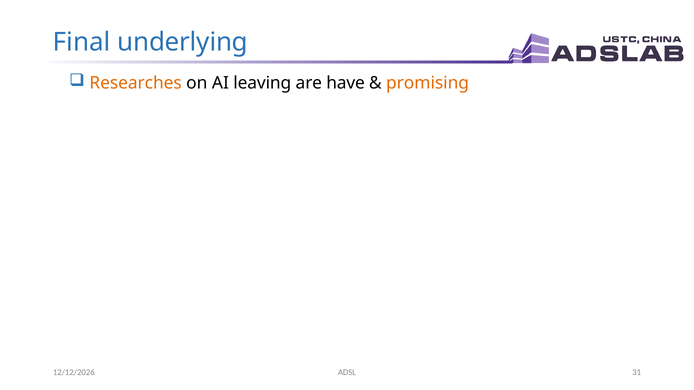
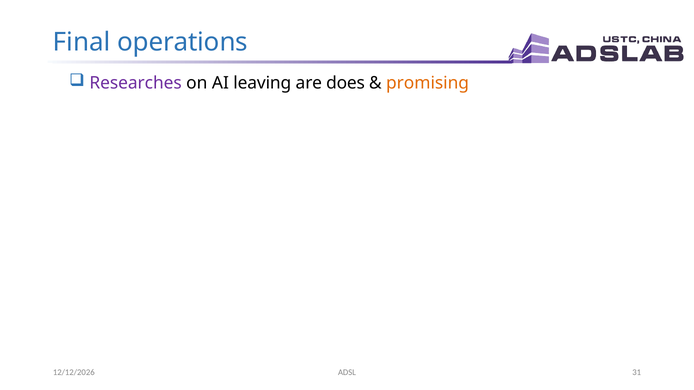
underlying: underlying -> operations
Researches colour: orange -> purple
have: have -> does
